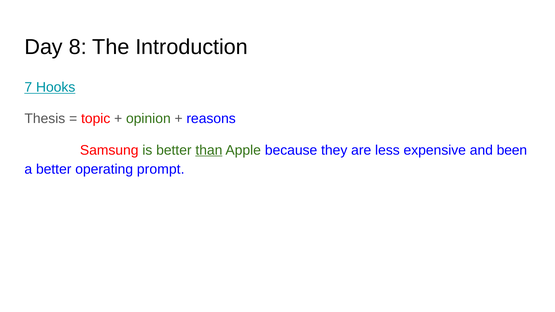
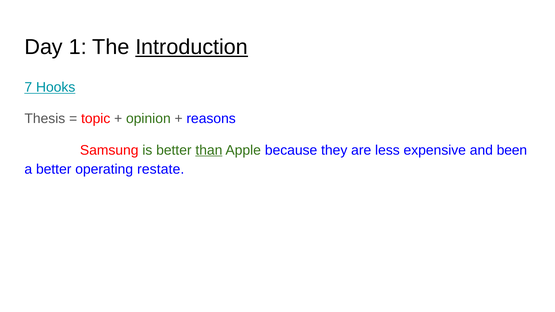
8: 8 -> 1
Introduction underline: none -> present
prompt: prompt -> restate
